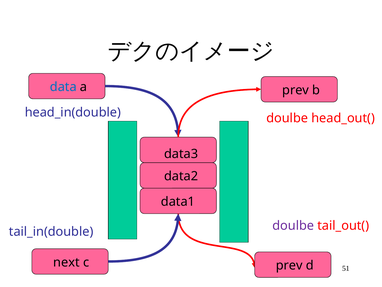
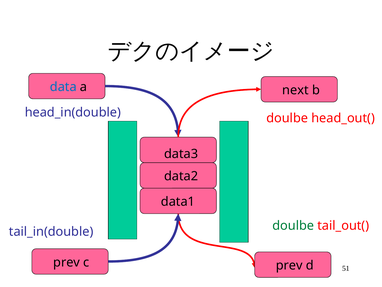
a prev: prev -> next
doulbe at (293, 225) colour: purple -> green
next at (67, 262): next -> prev
